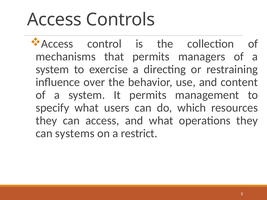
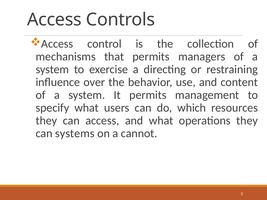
restrict: restrict -> cannot
